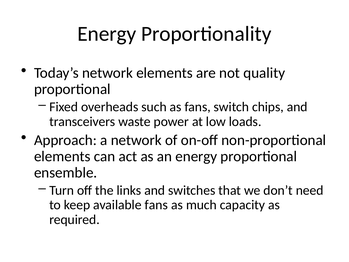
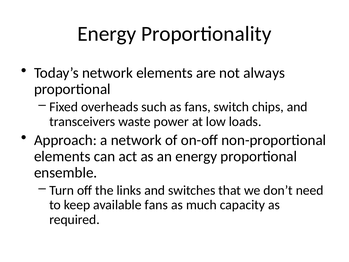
quality: quality -> always
